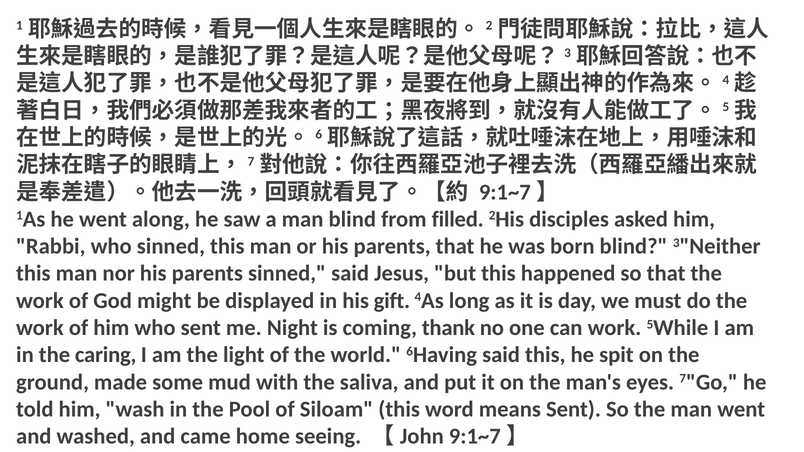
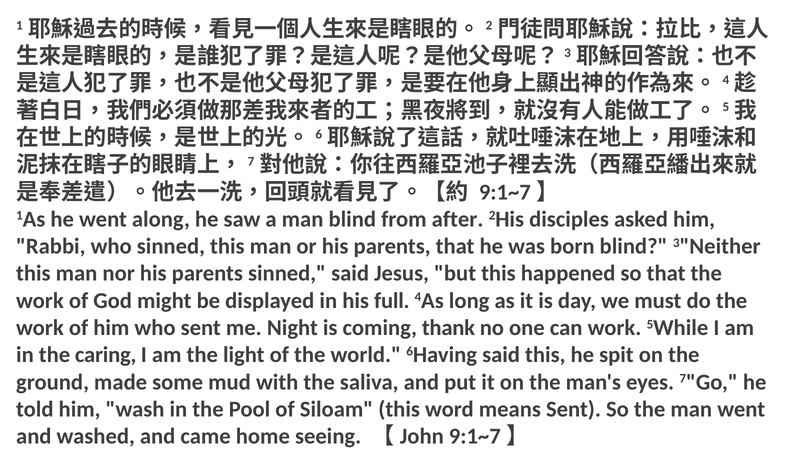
filled: filled -> after
gift: gift -> full
